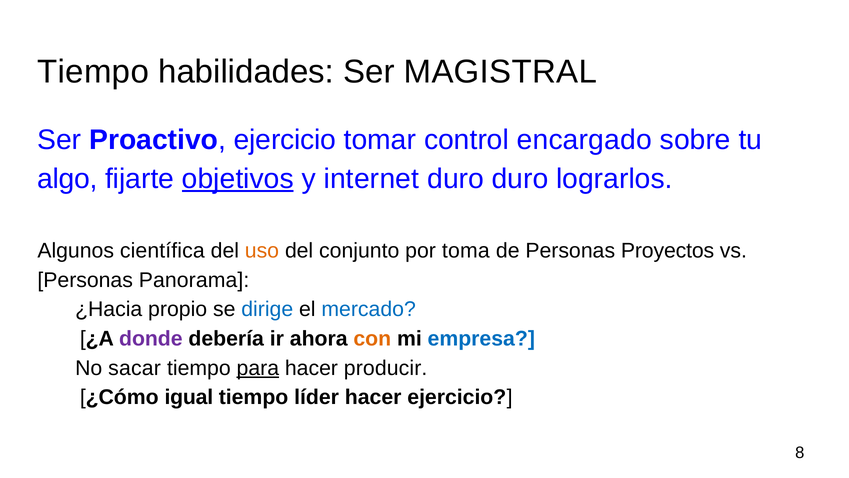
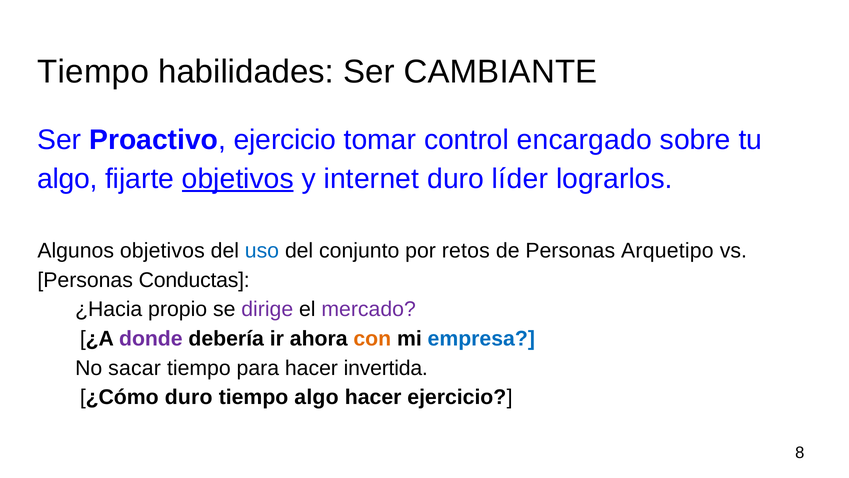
MAGISTRAL: MAGISTRAL -> CAMBIANTE
duro duro: duro -> líder
Algunos científica: científica -> objetivos
uso colour: orange -> blue
toma: toma -> retos
Proyectos: Proyectos -> Arquetipo
Panorama: Panorama -> Conductas
dirige colour: blue -> purple
mercado colour: blue -> purple
para underline: present -> none
producir: producir -> invertida
¿Cómo igual: igual -> duro
tiempo líder: líder -> algo
